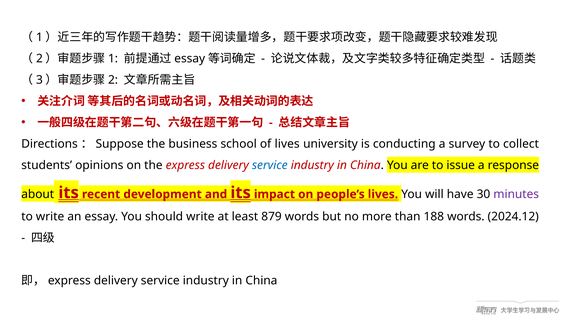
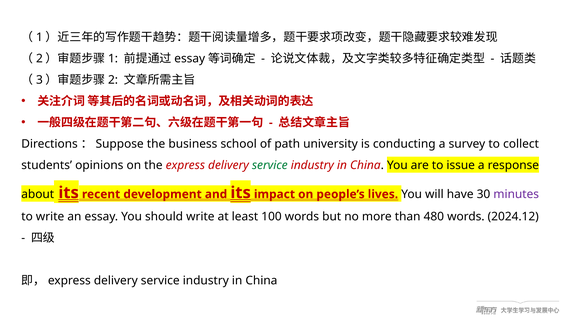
of lives: lives -> path
service at (270, 166) colour: blue -> green
879: 879 -> 100
188: 188 -> 480
